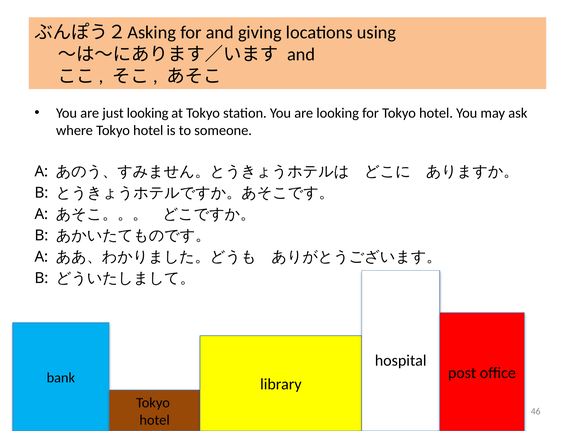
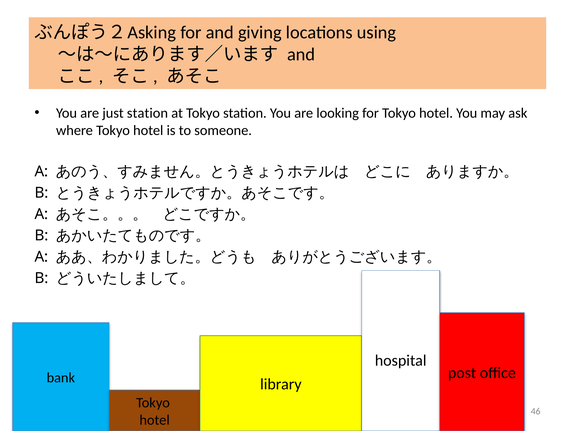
just looking: looking -> station
